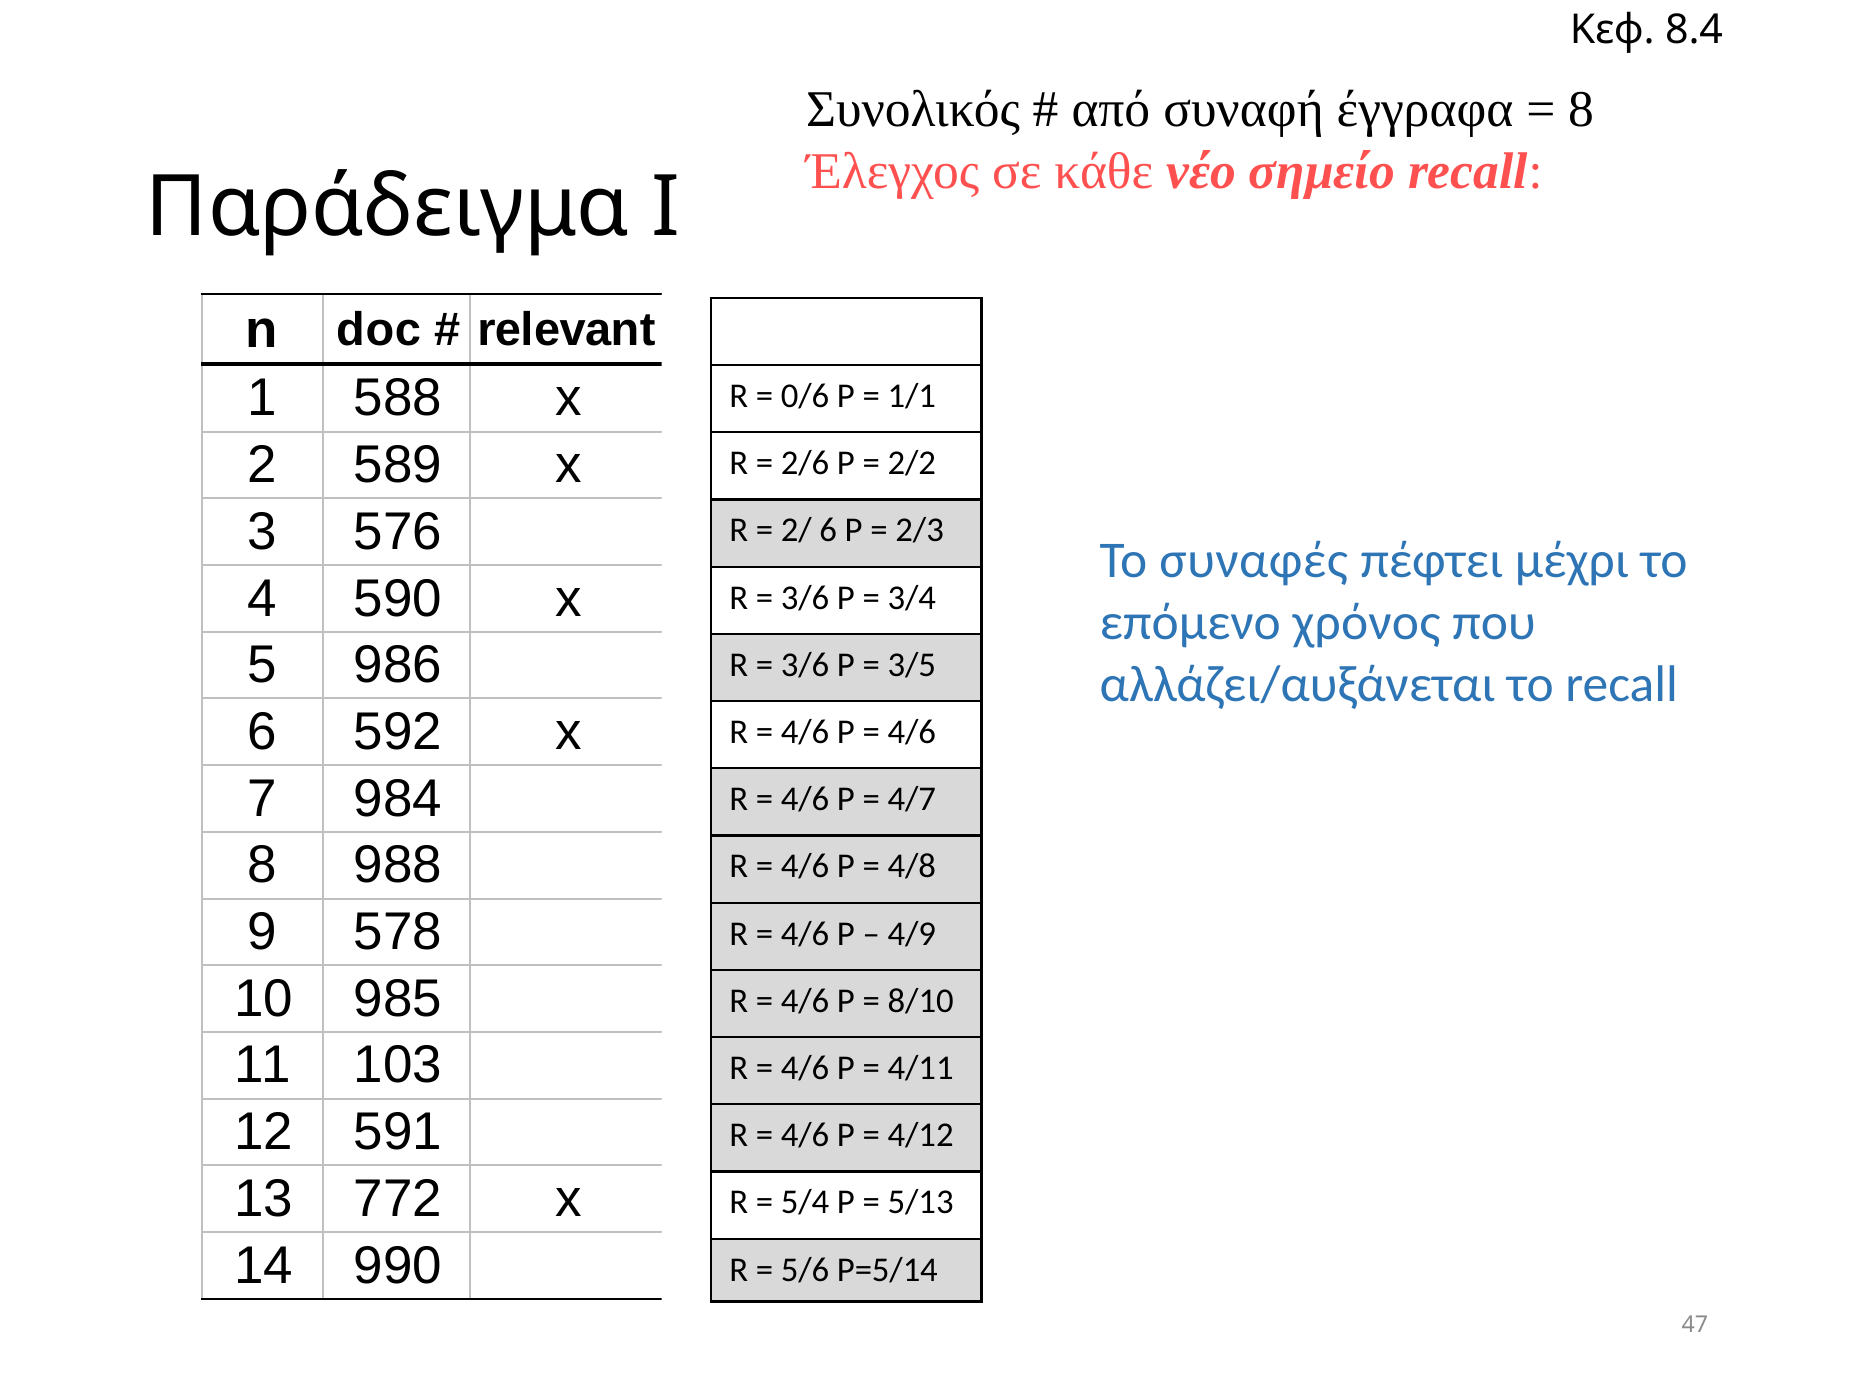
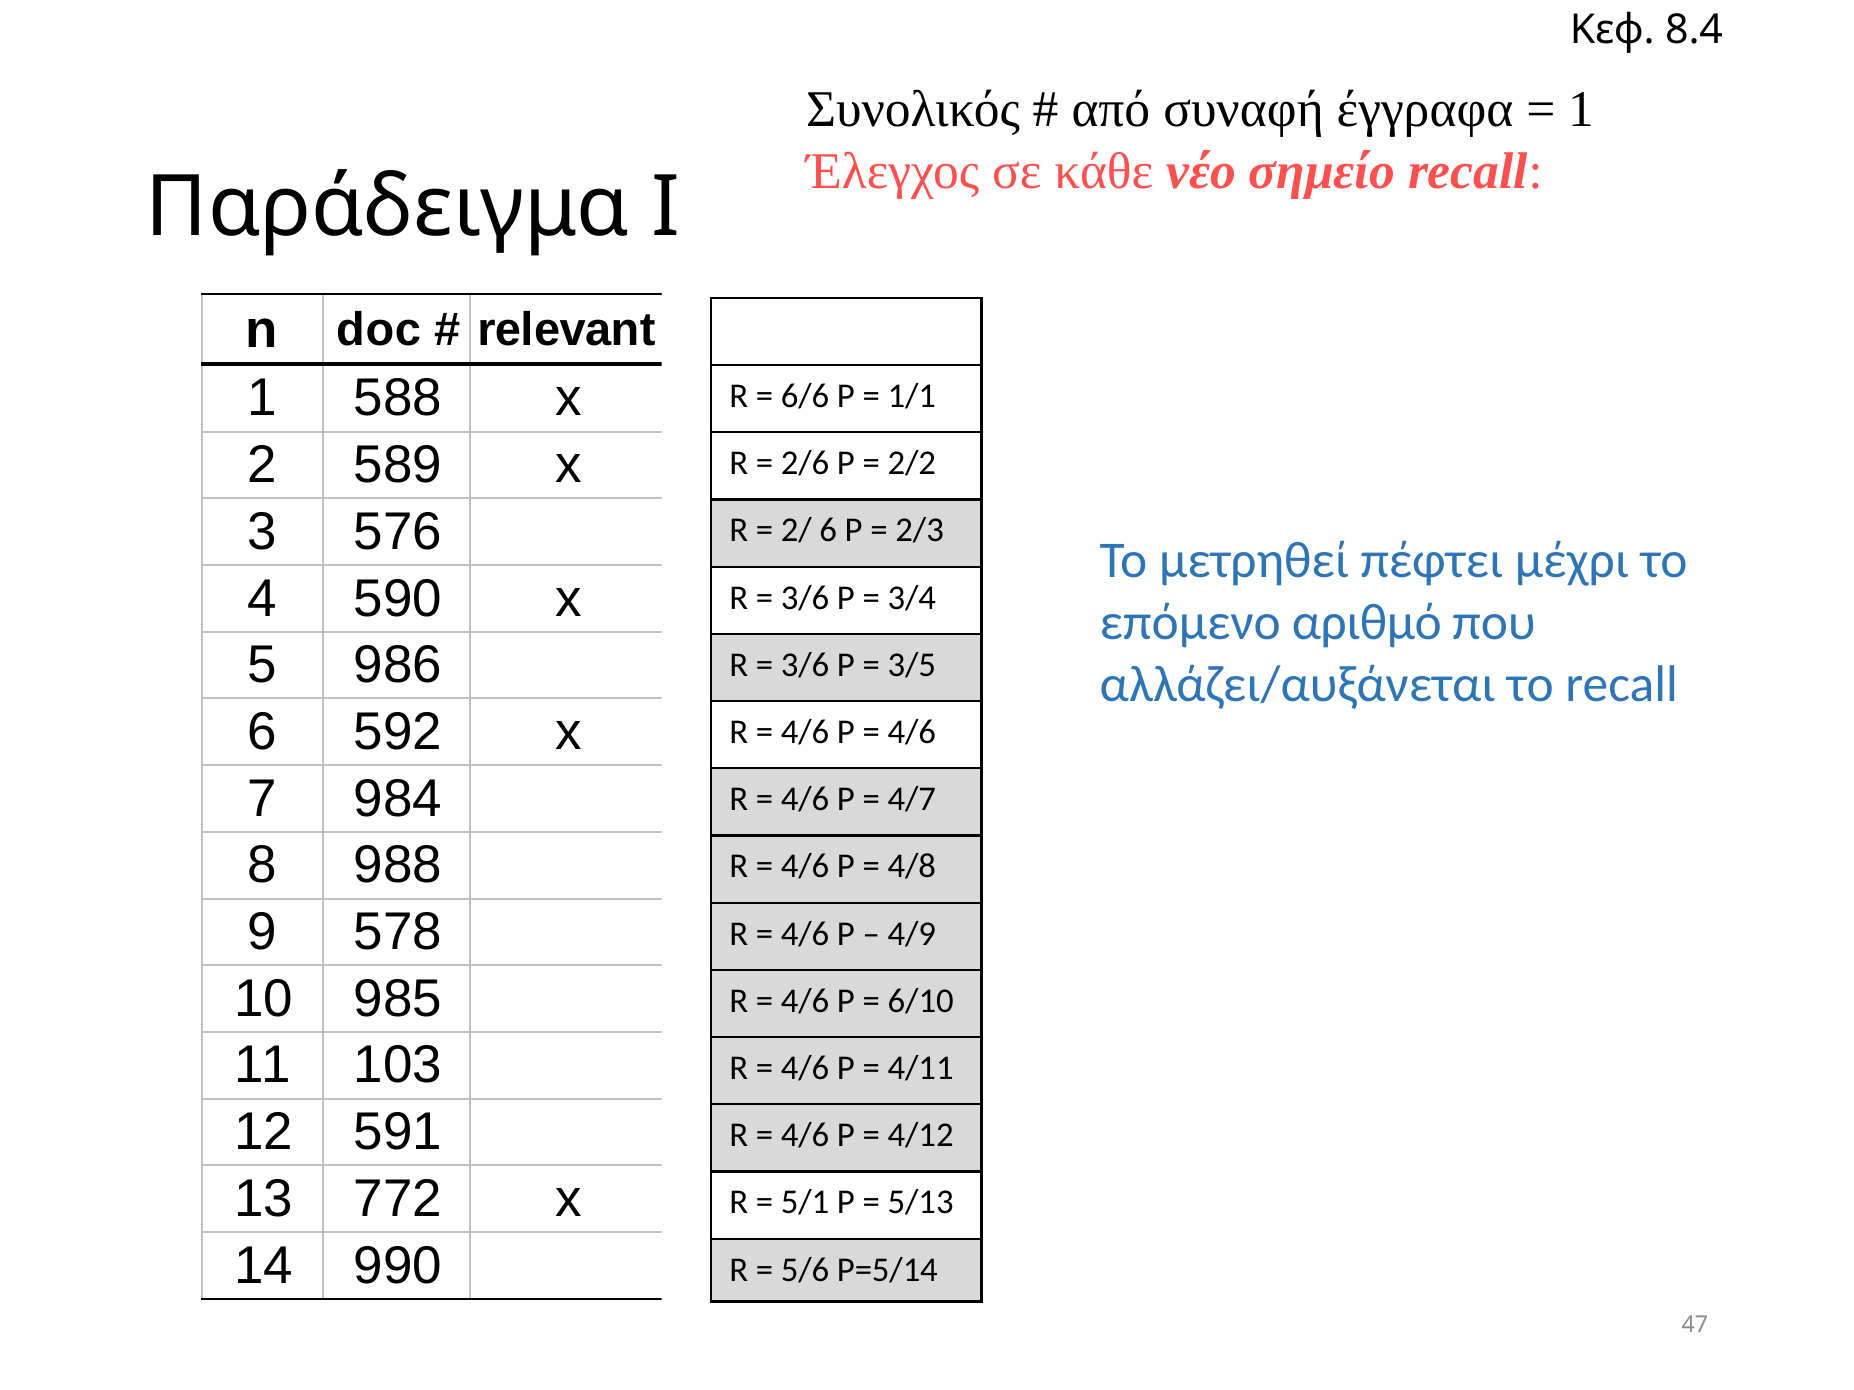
8 at (1581, 109): 8 -> 1
0/6: 0/6 -> 6/6
συναφές: συναφές -> μετρηθεί
χρόνος: χρόνος -> αριθμό
8/10: 8/10 -> 6/10
5/4: 5/4 -> 5/1
